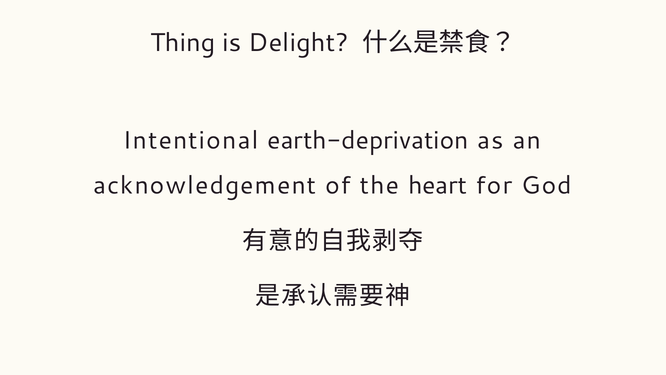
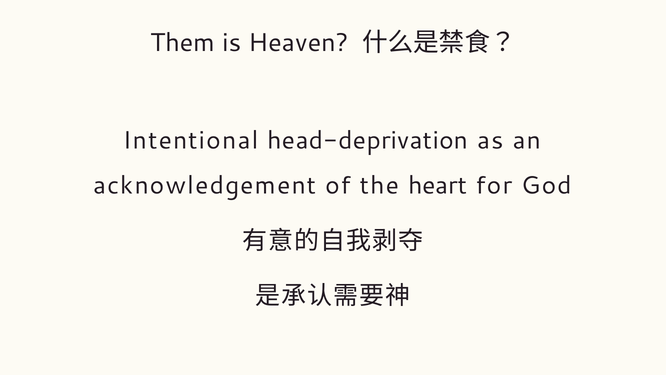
Thing: Thing -> Them
Delight: Delight -> Heaven
earth-deprivation: earth-deprivation -> head-deprivation
